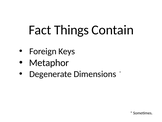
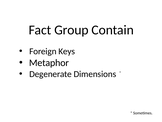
Things: Things -> Group
